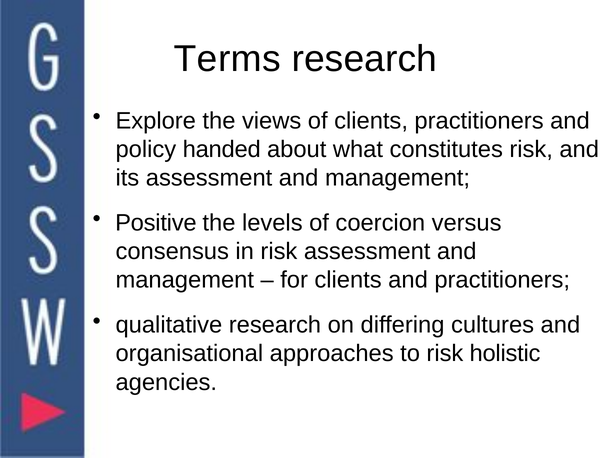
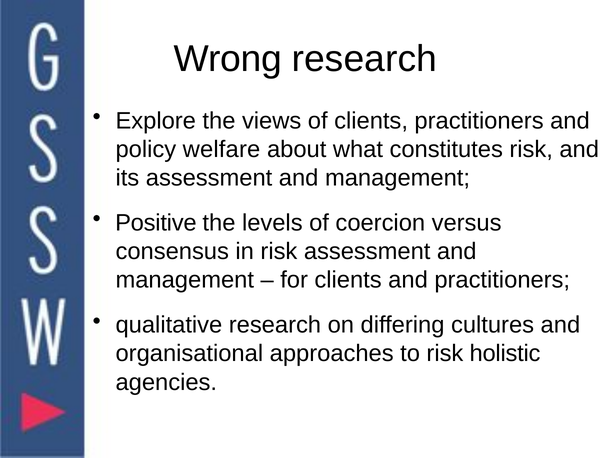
Terms: Terms -> Wrong
handed: handed -> welfare
